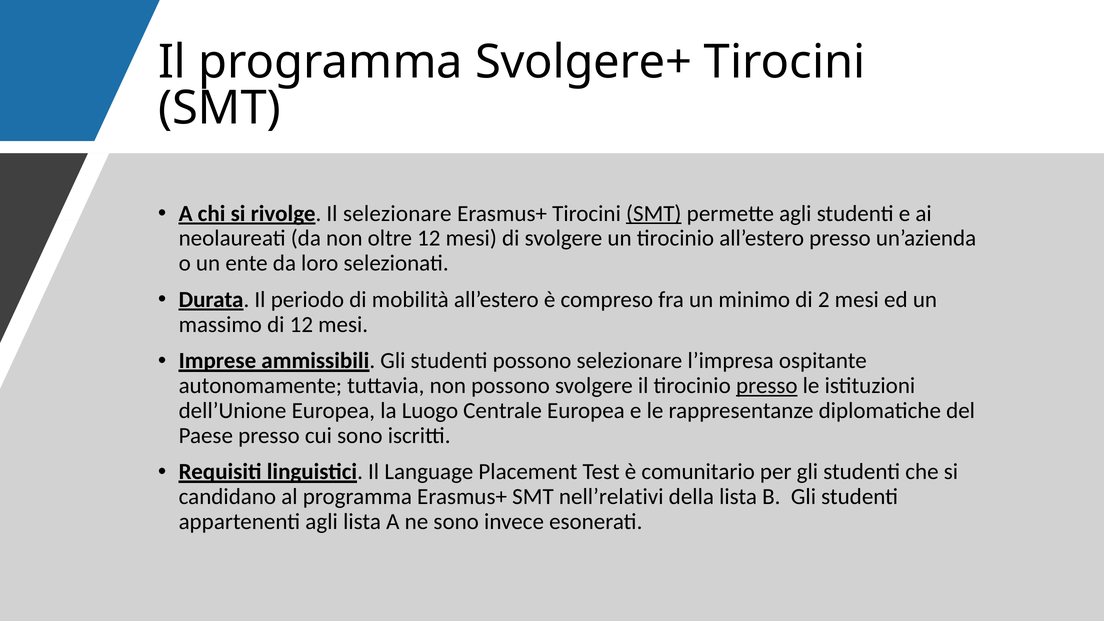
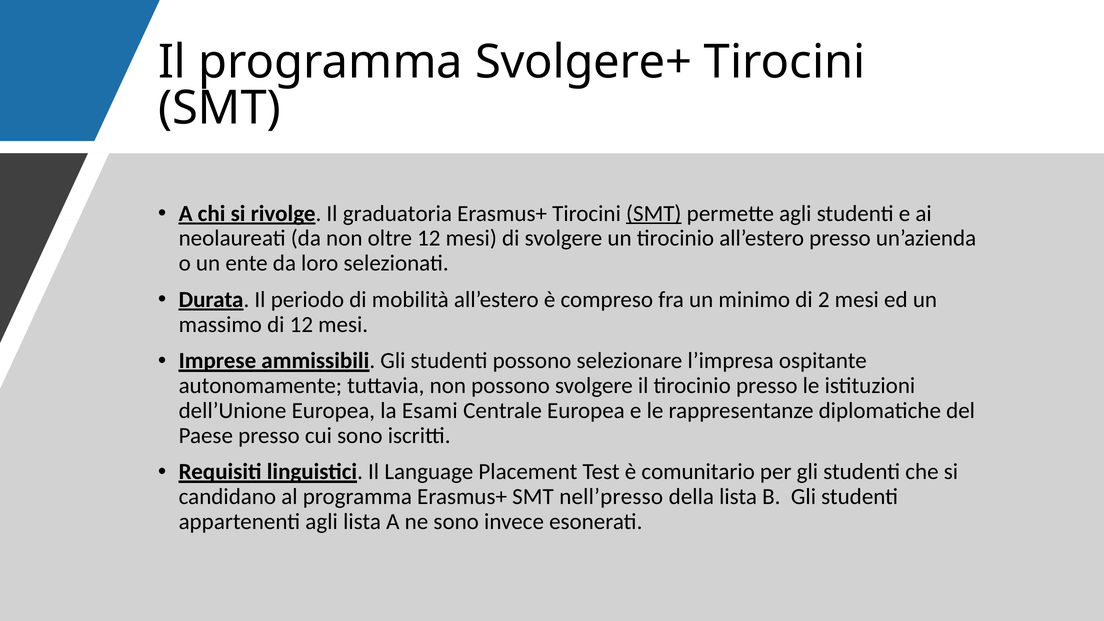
Il selezionare: selezionare -> graduatoria
presso at (767, 386) underline: present -> none
Luogo: Luogo -> Esami
nell’relativi: nell’relativi -> nell’presso
